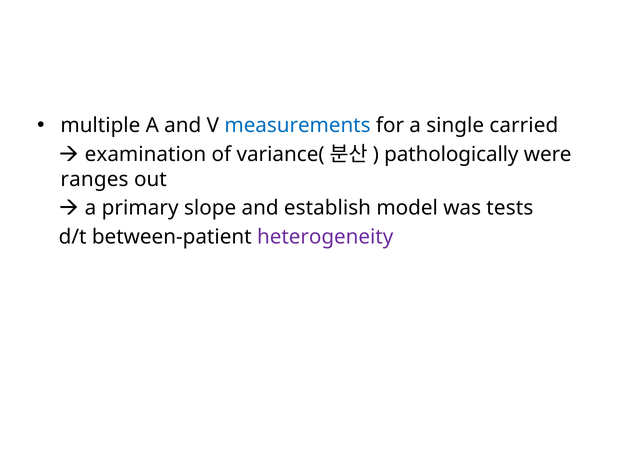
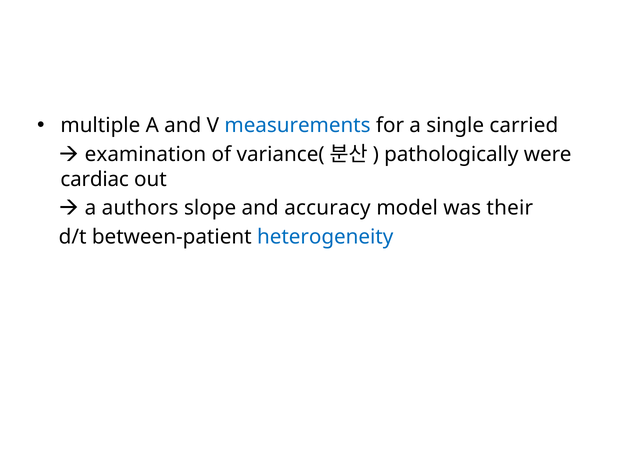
ranges: ranges -> cardiac
primary: primary -> authors
establish: establish -> accuracy
tests: tests -> their
heterogeneity colour: purple -> blue
